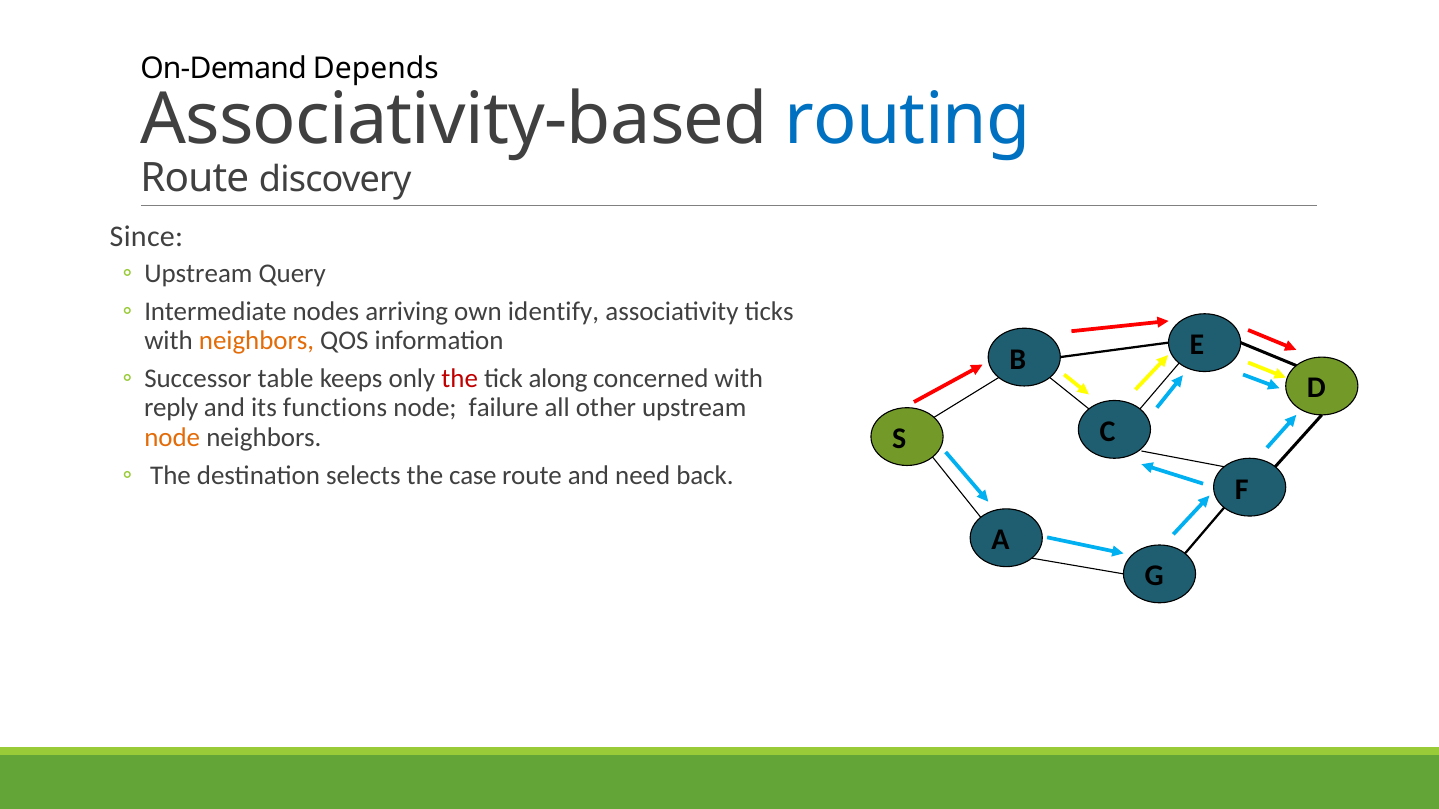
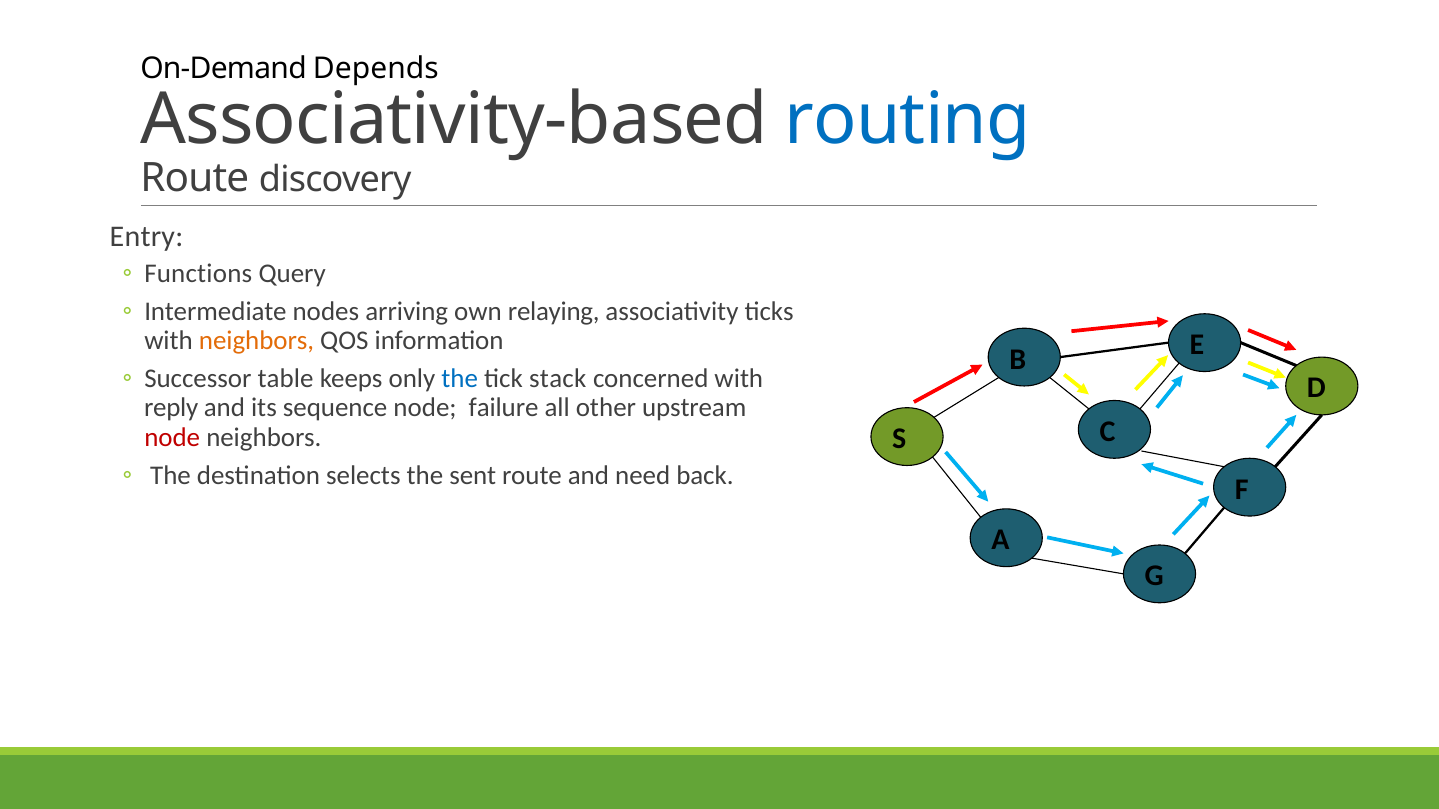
Since: Since -> Entry
Upstream at (198, 274): Upstream -> Functions
identify: identify -> relaying
the at (460, 379) colour: red -> blue
along: along -> stack
functions: functions -> sequence
node at (172, 437) colour: orange -> red
case: case -> sent
